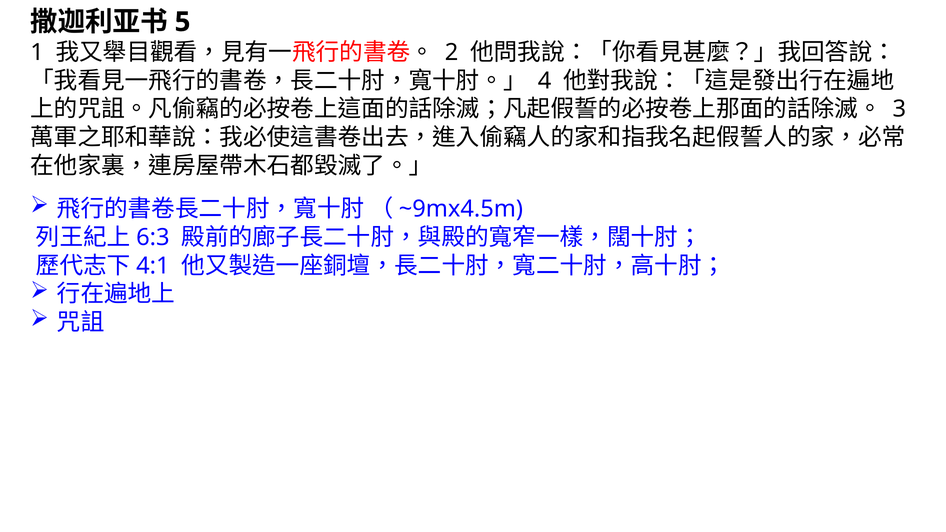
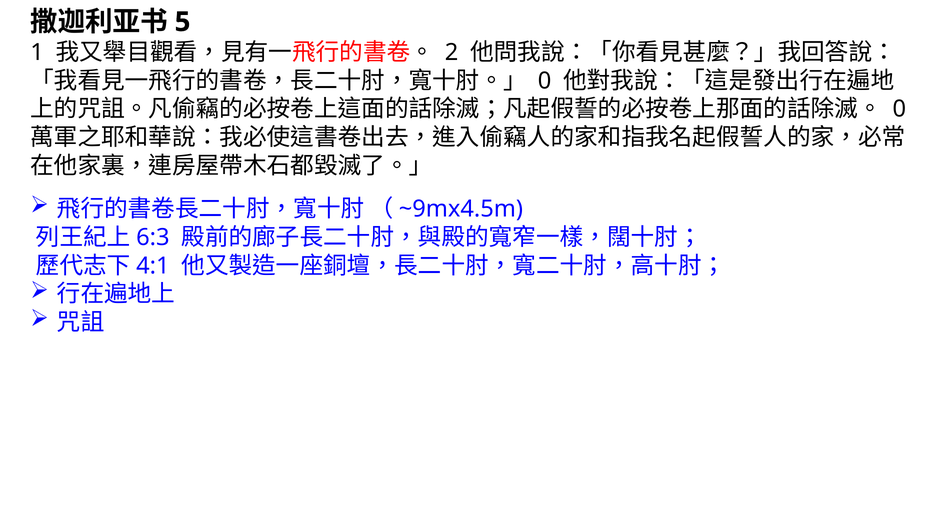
4 at (545, 81): 4 -> 0
3 at (899, 109): 3 -> 0
